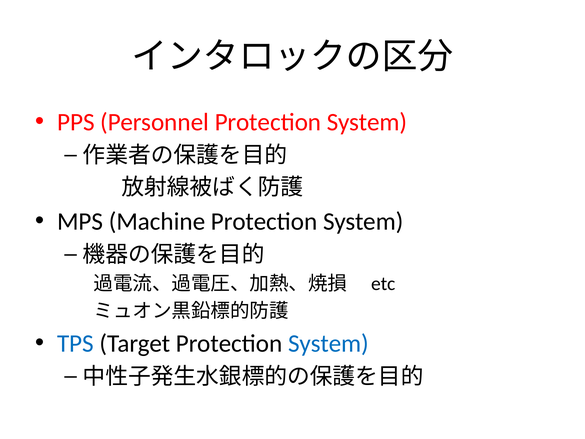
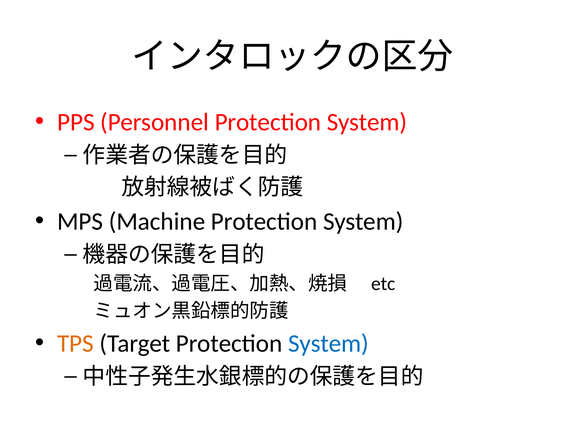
TPS colour: blue -> orange
